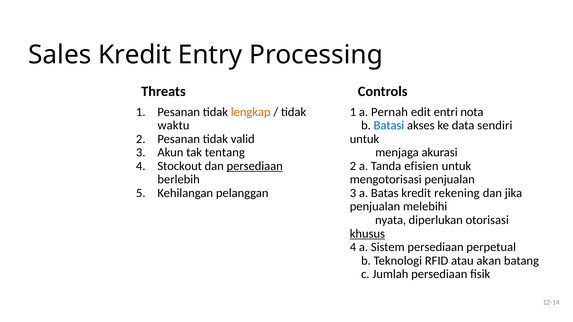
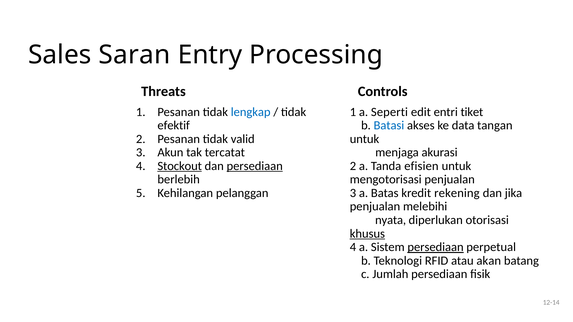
Sales Kredit: Kredit -> Saran
lengkap colour: orange -> blue
Pernah: Pernah -> Seperti
nota: nota -> tiket
waktu: waktu -> efektif
sendiri: sendiri -> tangan
tentang: tentang -> tercatat
Stockout underline: none -> present
persediaan at (436, 247) underline: none -> present
